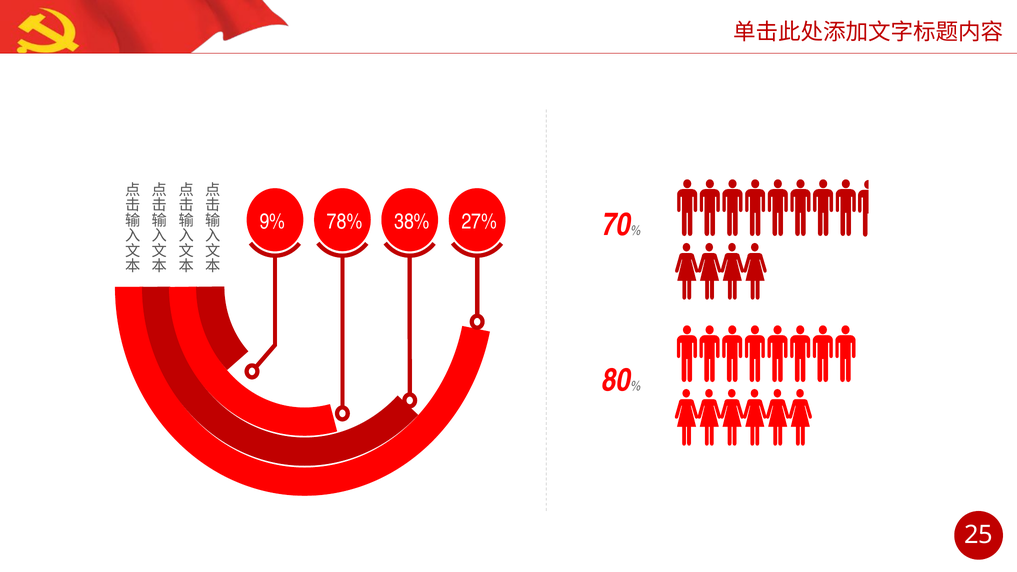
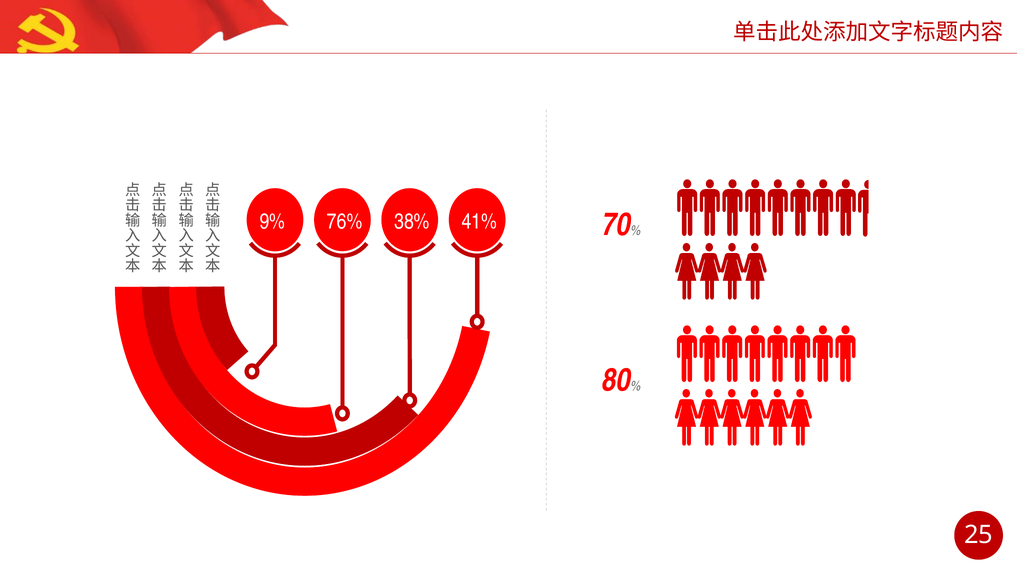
78%: 78% -> 76%
27%: 27% -> 41%
